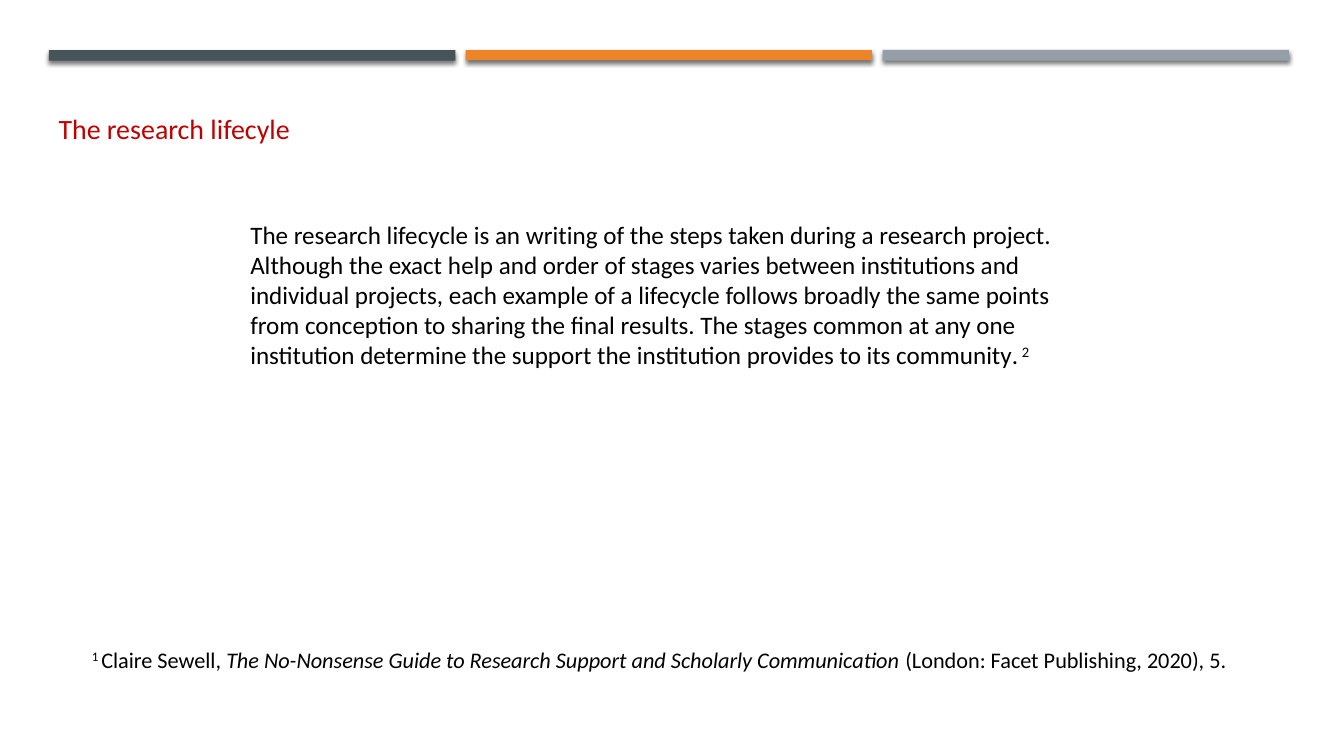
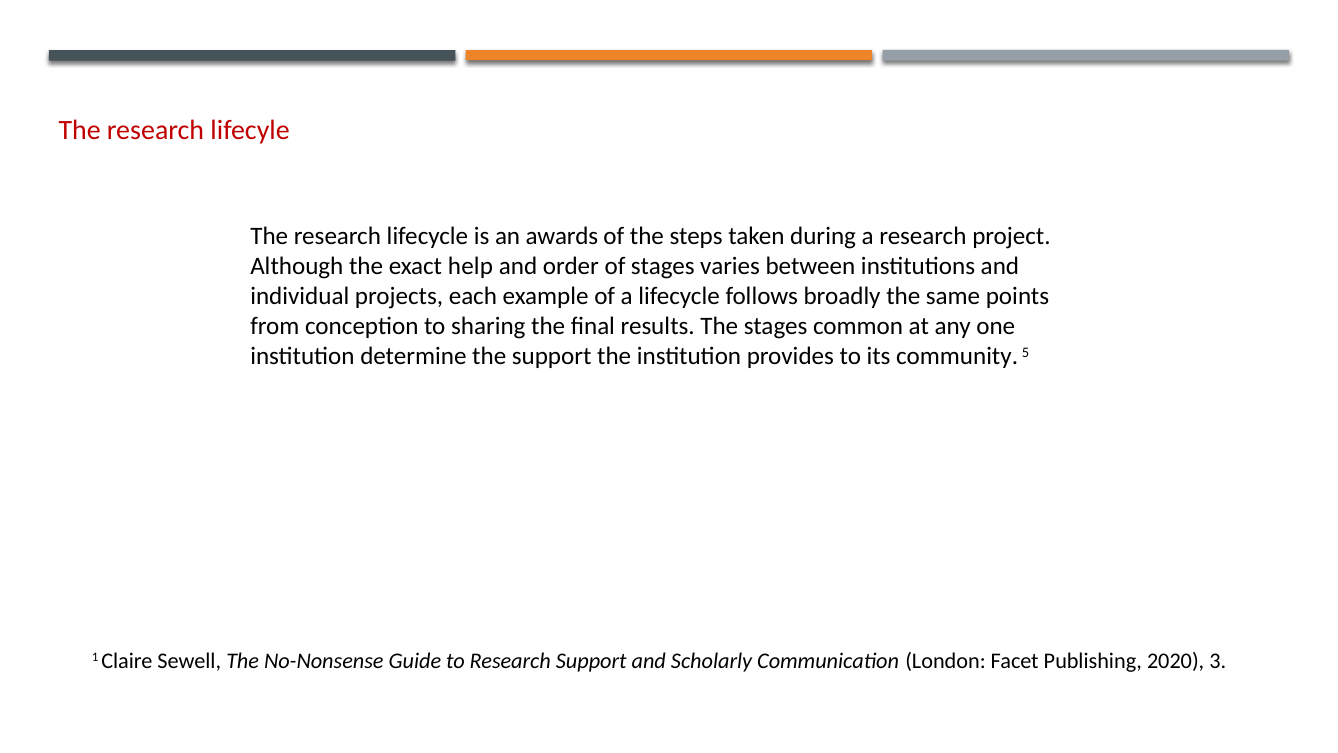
writing: writing -> awards
2: 2 -> 5
5: 5 -> 3
